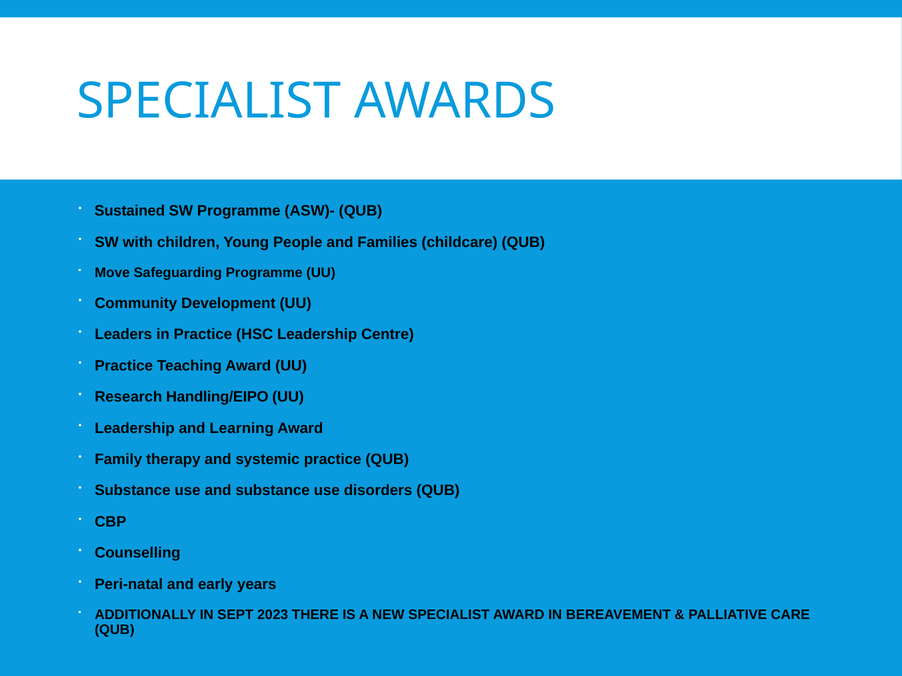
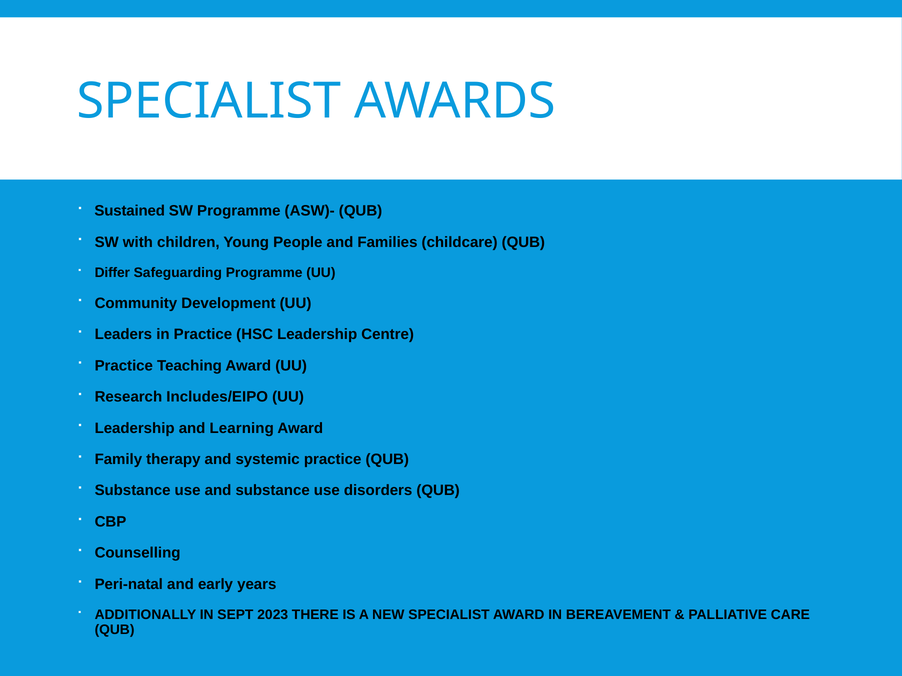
Move: Move -> Differ
Handling/EIPO: Handling/EIPO -> Includes/EIPO
